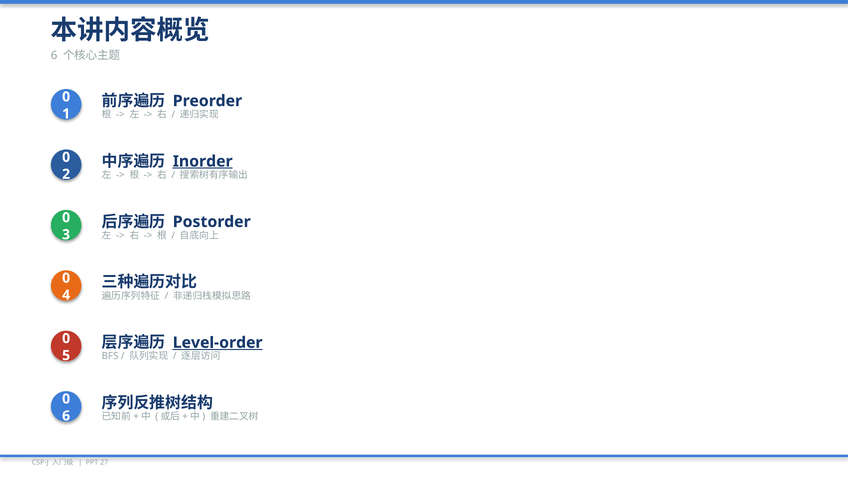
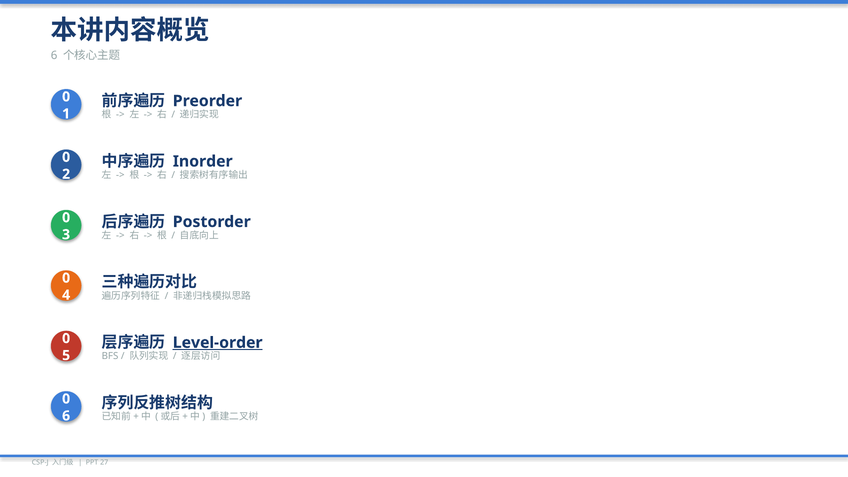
Inorder underline: present -> none
